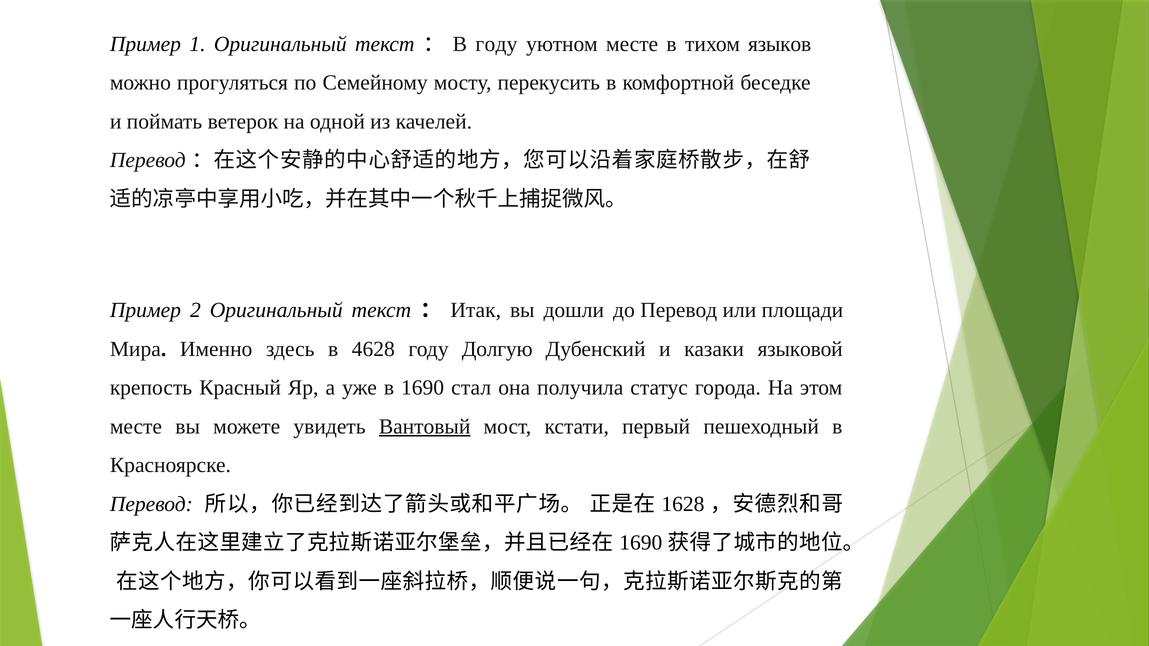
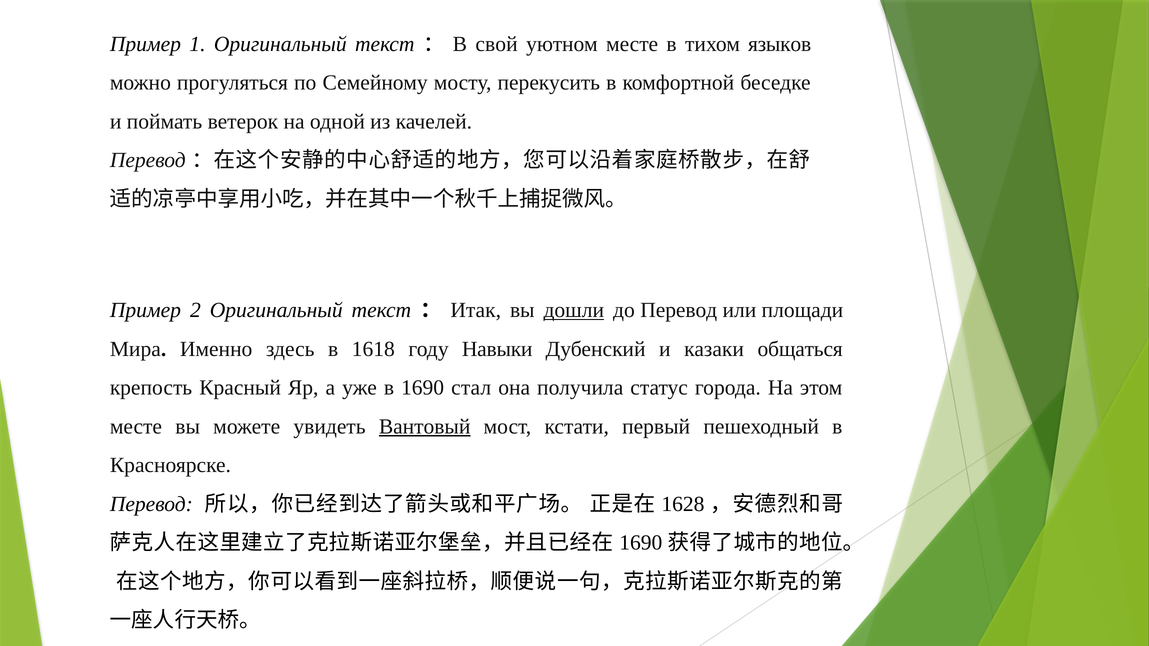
В году: году -> свой
дошли underline: none -> present
4628: 4628 -> 1618
Долгую: Долгую -> Навыки
языковой: языковой -> общаться
